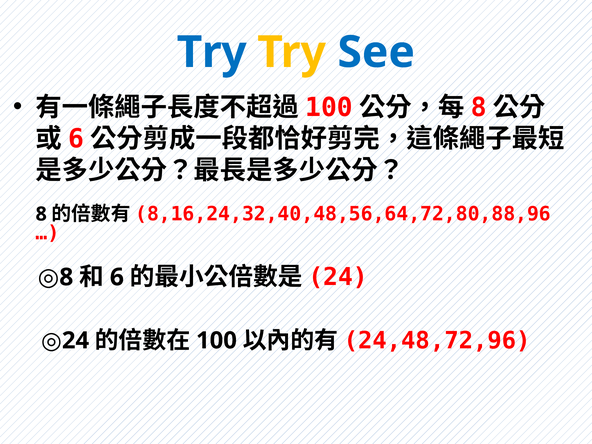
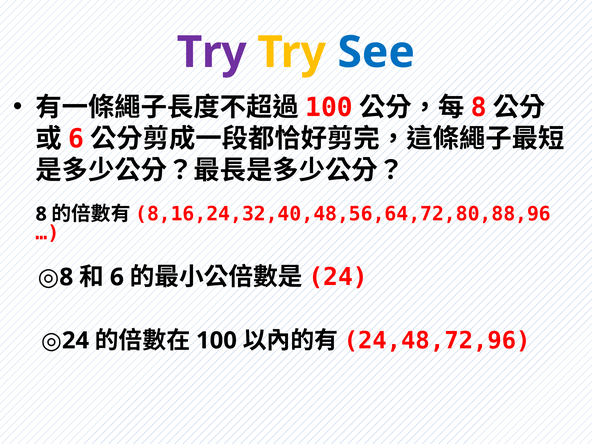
Try at (212, 52) colour: blue -> purple
